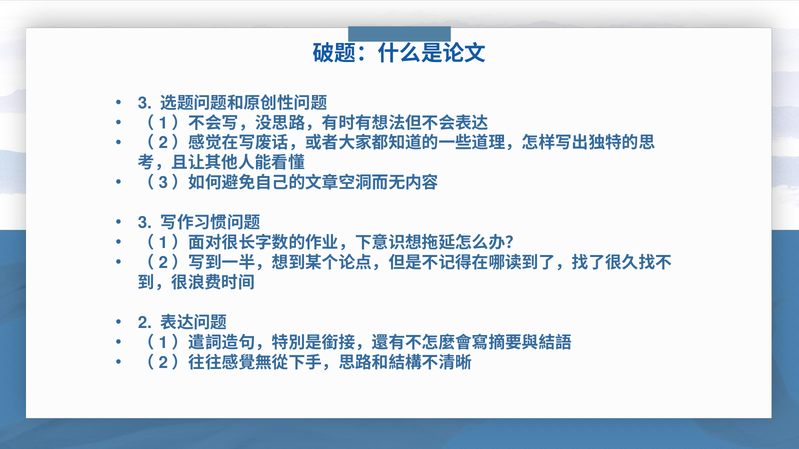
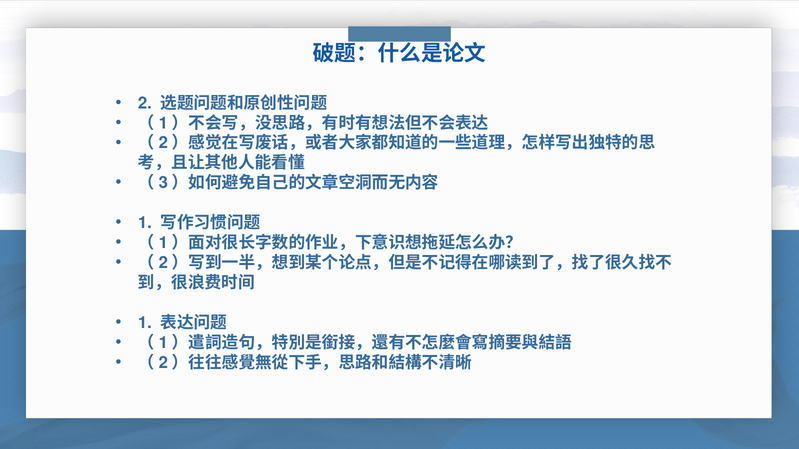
3 at (145, 103): 3 -> 2
3 at (145, 223): 3 -> 1
2 at (145, 323): 2 -> 1
